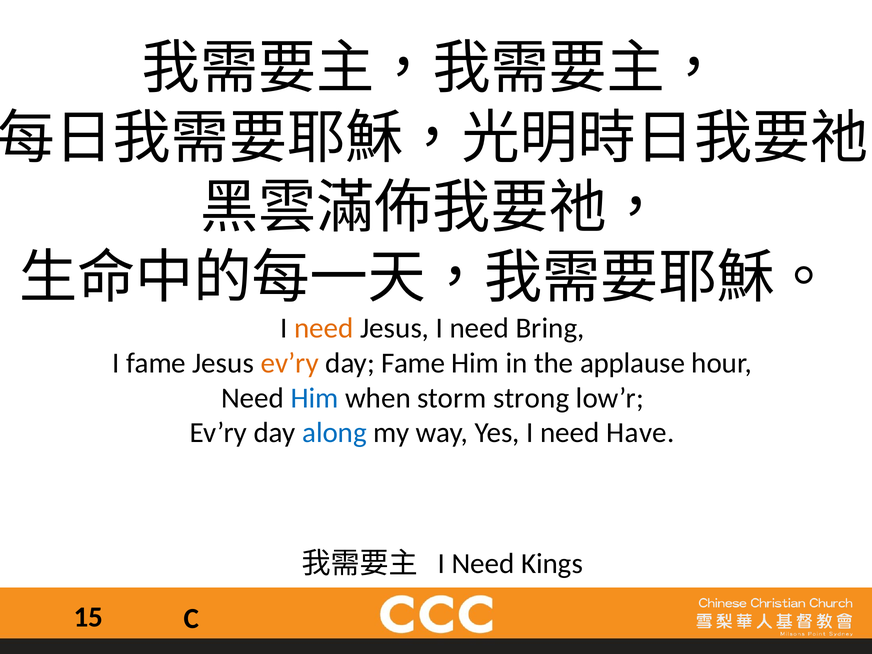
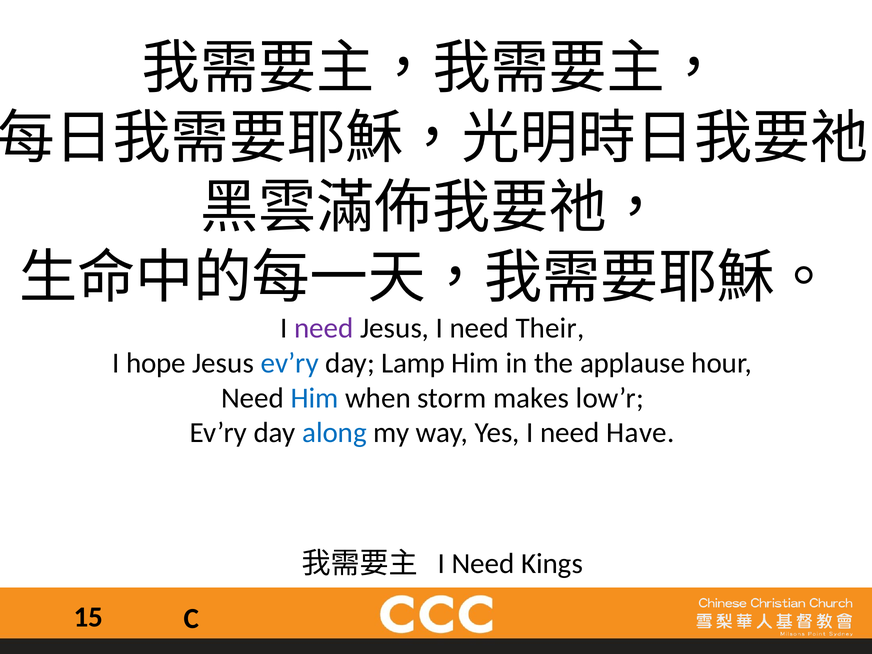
need at (324, 328) colour: orange -> purple
Bring: Bring -> Their
I fame: fame -> hope
ev’ry at (290, 363) colour: orange -> blue
day Fame: Fame -> Lamp
strong: strong -> makes
